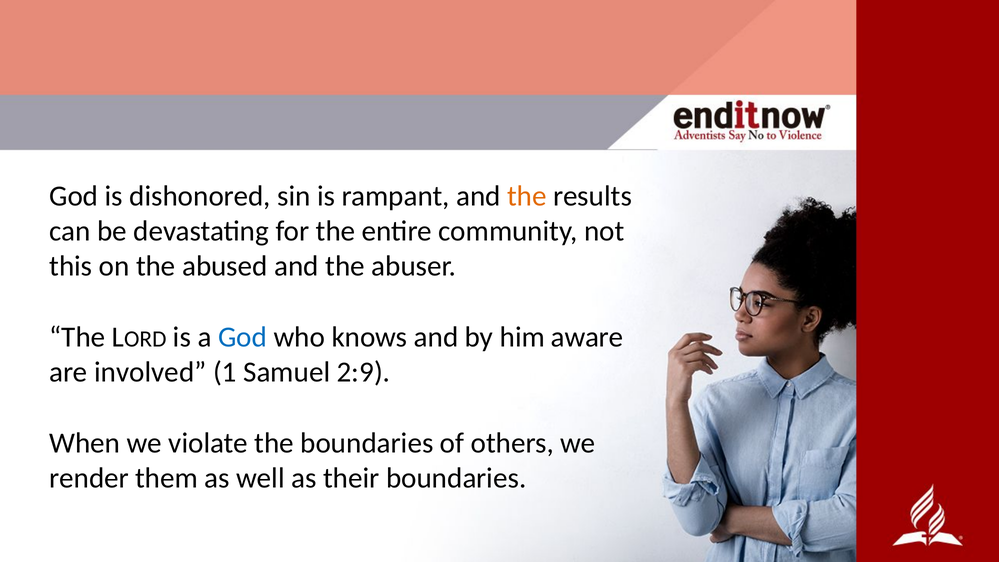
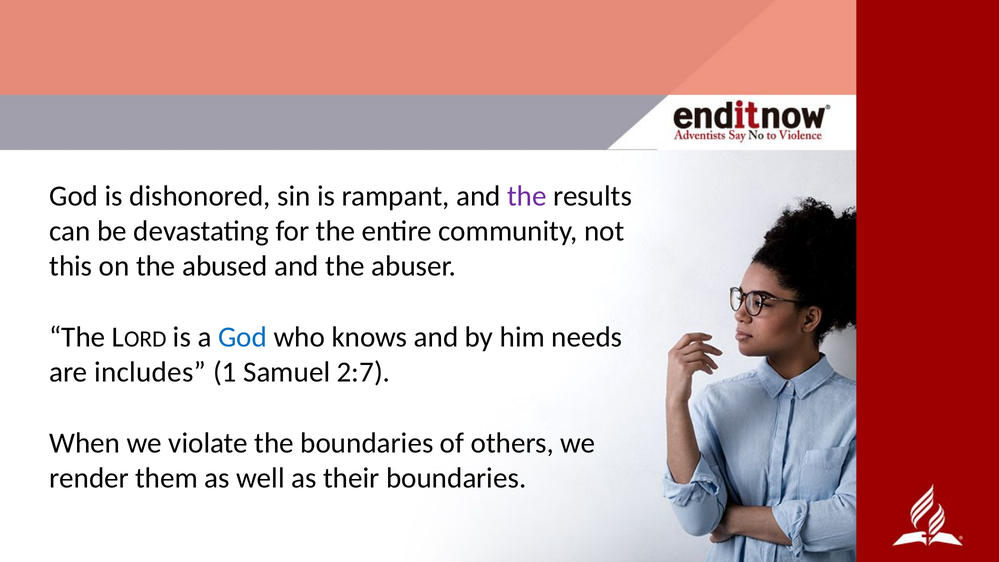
the at (527, 196) colour: orange -> purple
aware: aware -> needs
involved: involved -> includes
2:9: 2:9 -> 2:7
